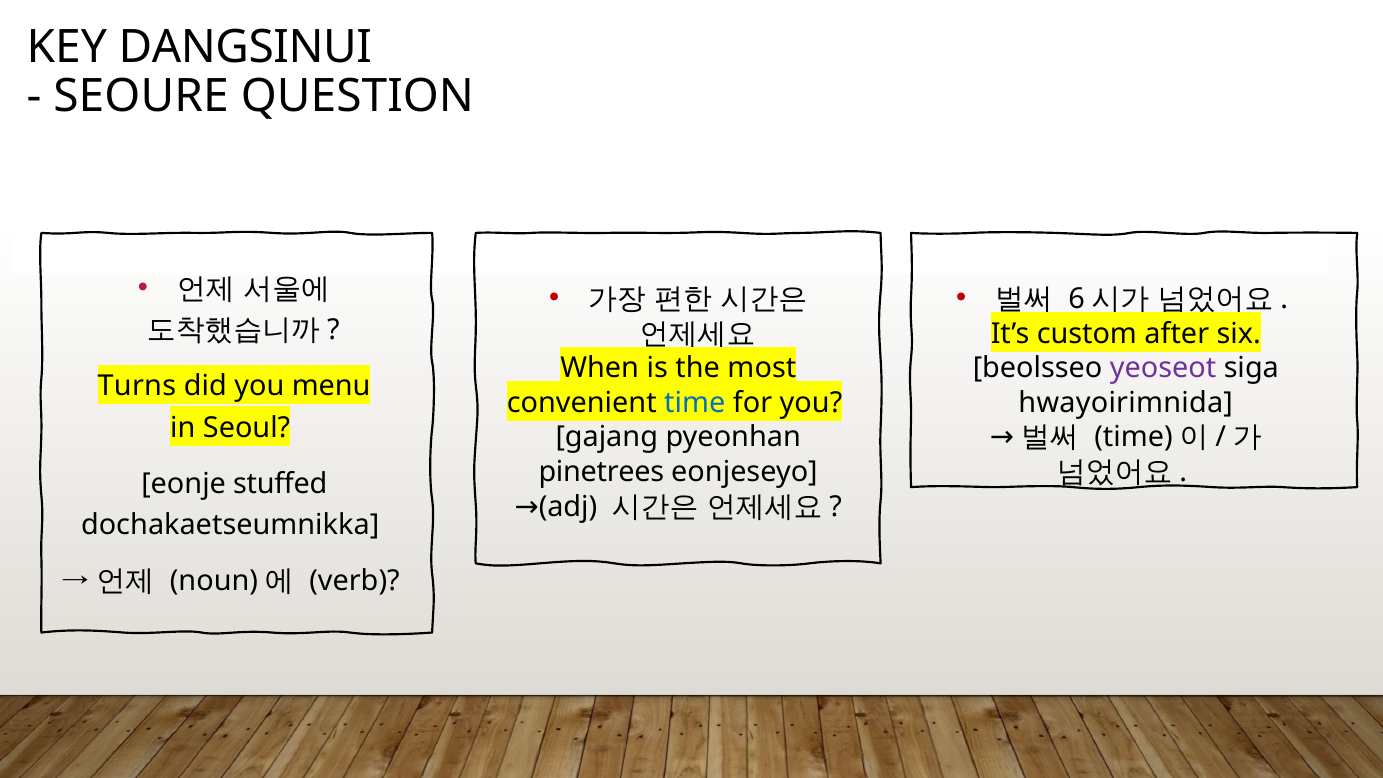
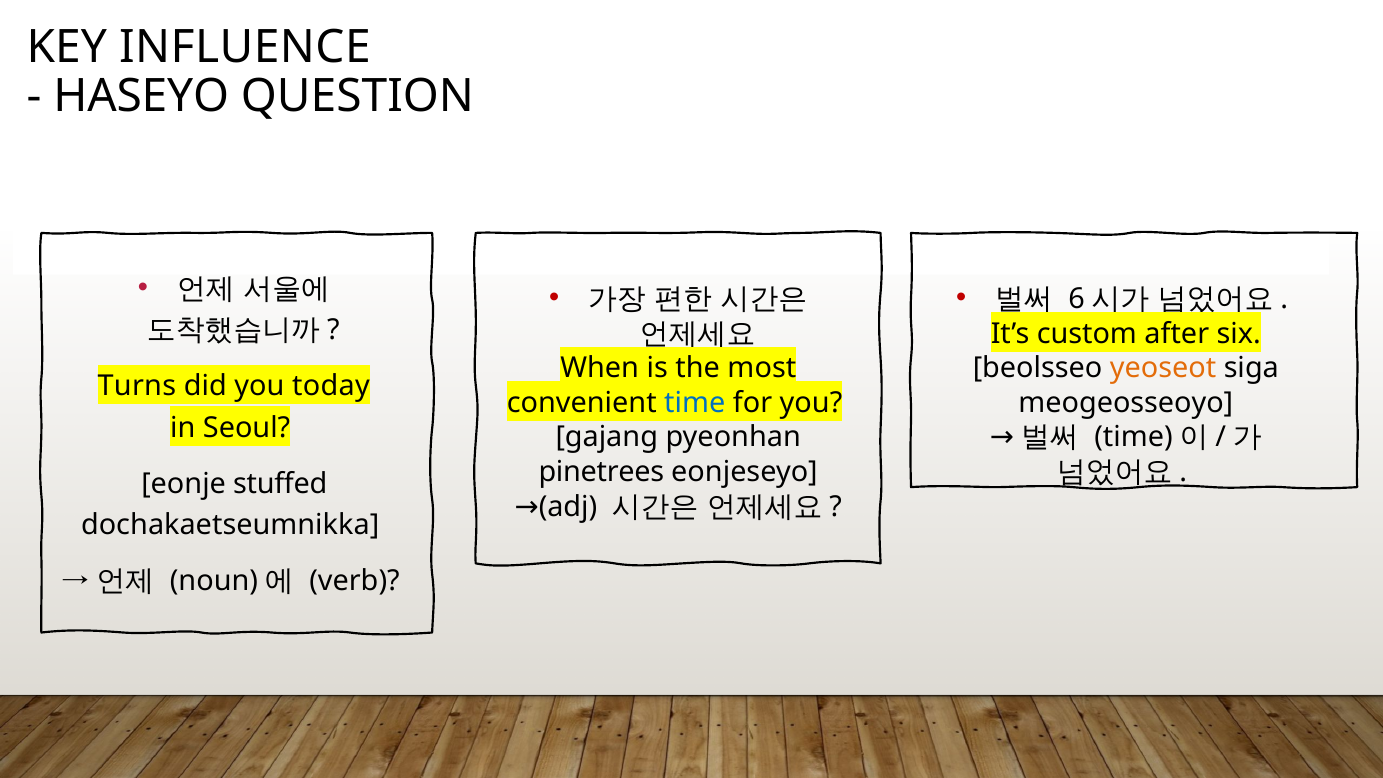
DANGSINUI: DANGSINUI -> INFLUENCE
SEOURE: SEOURE -> HASEYO
yeoseot colour: purple -> orange
menu: menu -> today
hwayoirimnida: hwayoirimnida -> meogeosseoyo
